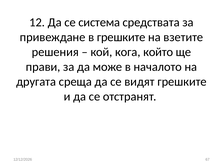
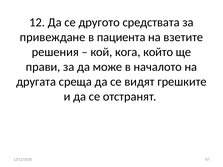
система: система -> другото
в грешките: грешките -> пациента
